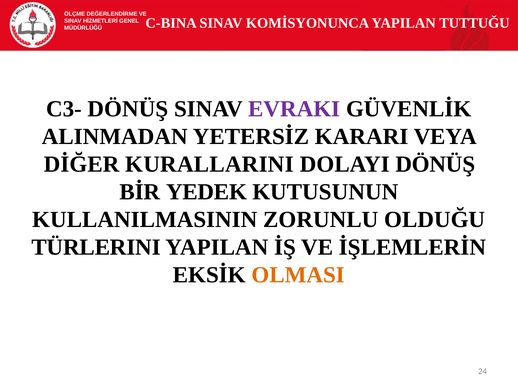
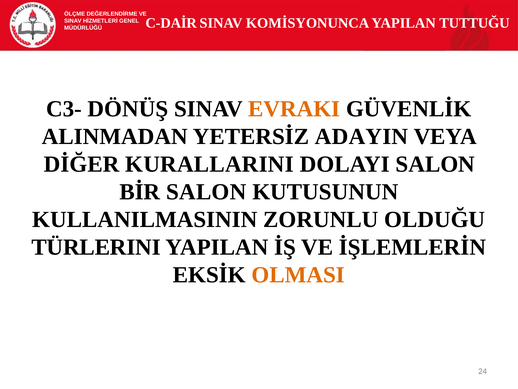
C-BINA: C-BINA -> C-DAİR
EVRAKI colour: purple -> orange
KARARI: KARARI -> ADAYIN
DOLAYI DÖNÜŞ: DÖNÜŞ -> SALON
BİR YEDEK: YEDEK -> SALON
